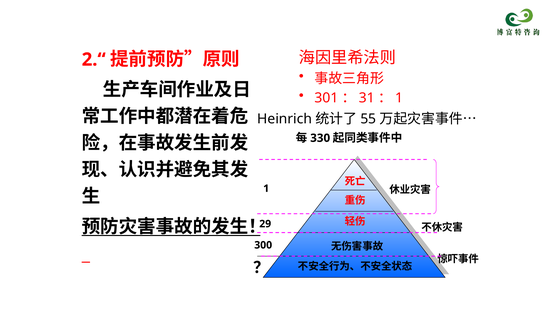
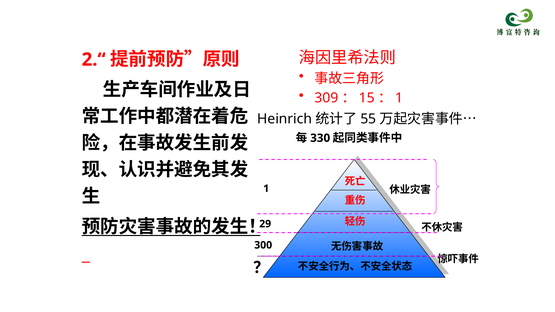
301: 301 -> 309
31: 31 -> 15
